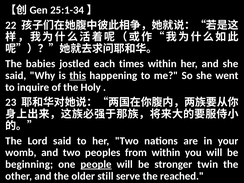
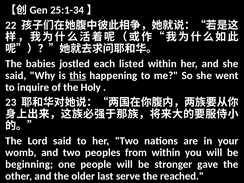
times: times -> listed
people underline: present -> none
twin: twin -> gave
still: still -> last
